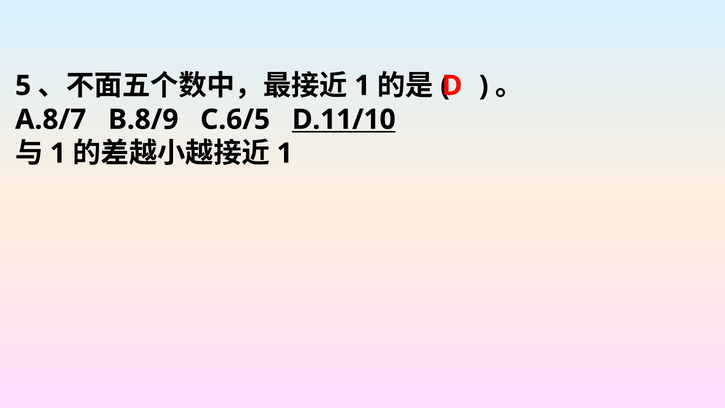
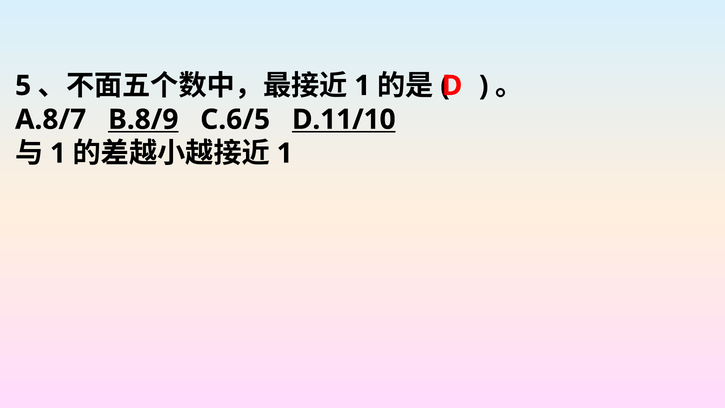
B.8/9 underline: none -> present
